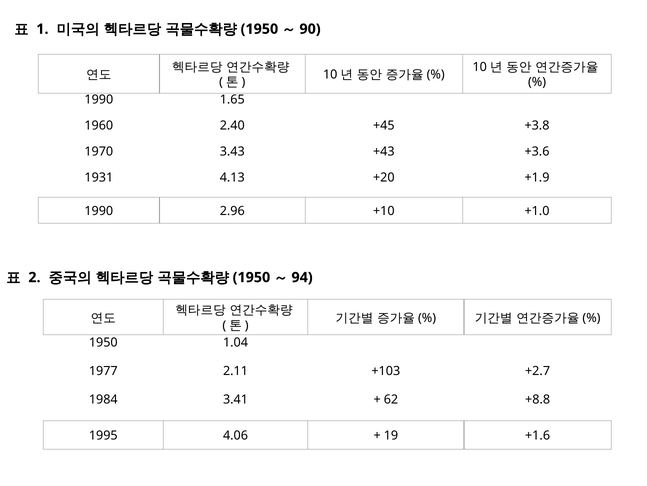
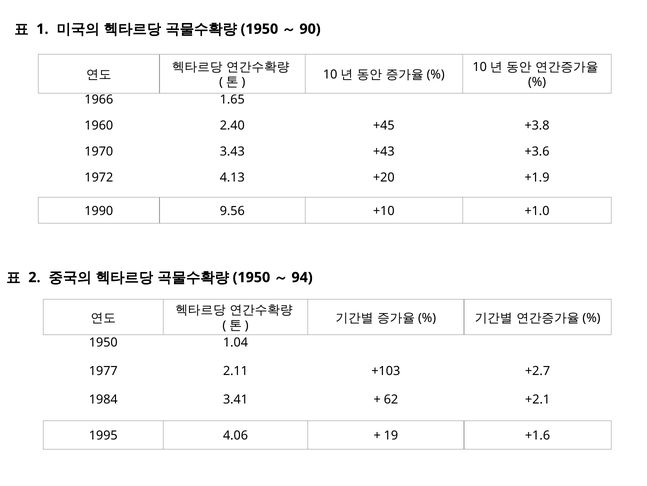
1990 at (99, 99): 1990 -> 1966
1931: 1931 -> 1972
2.96: 2.96 -> 9.56
+8.8: +8.8 -> +2.1
